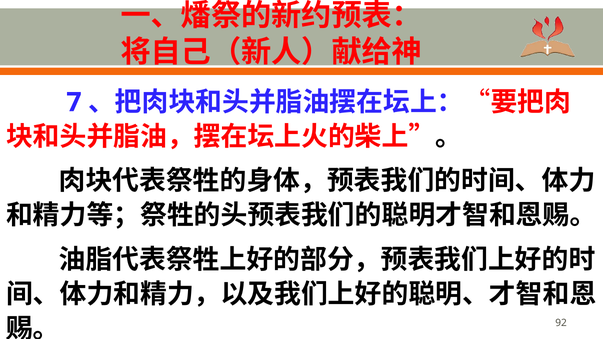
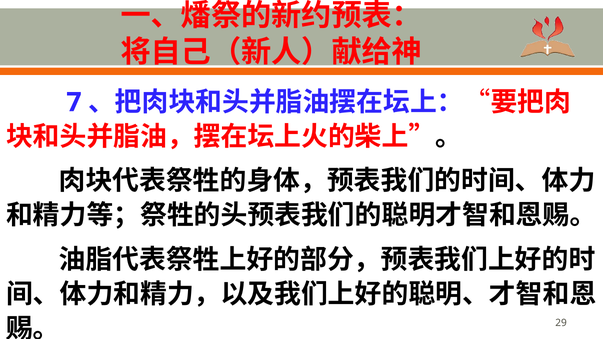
92: 92 -> 29
